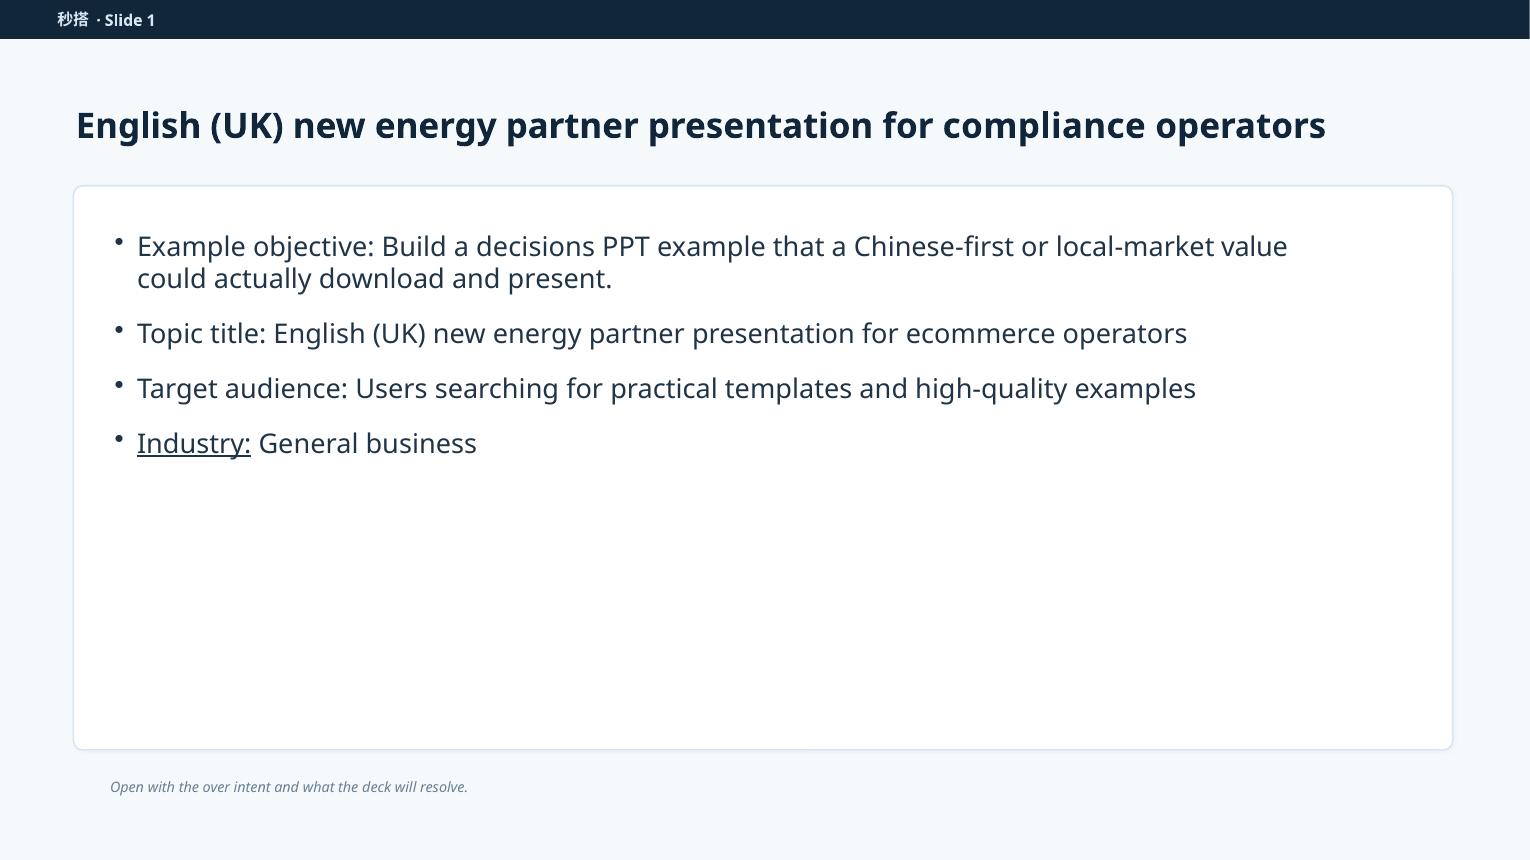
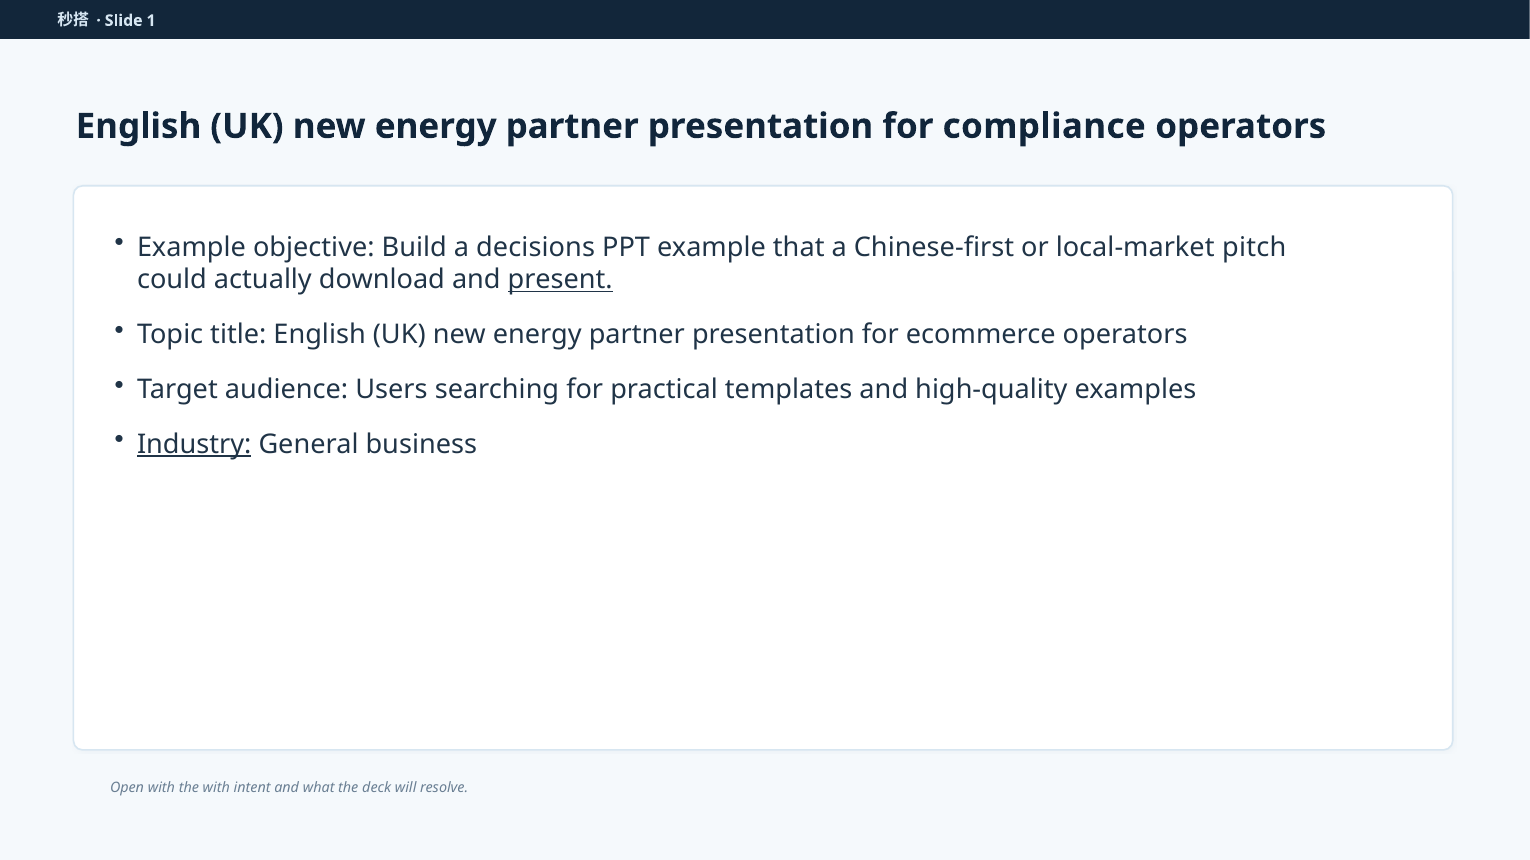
value: value -> pitch
present underline: none -> present
the over: over -> with
